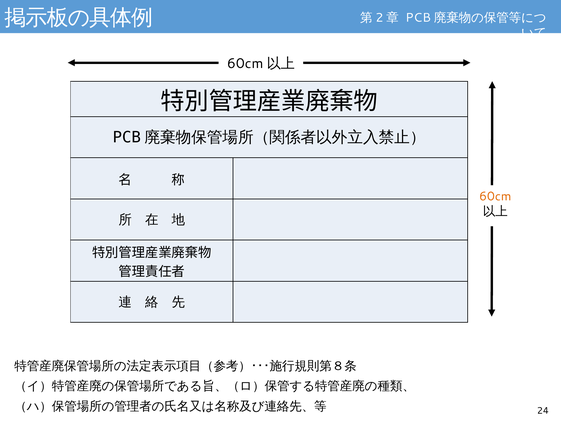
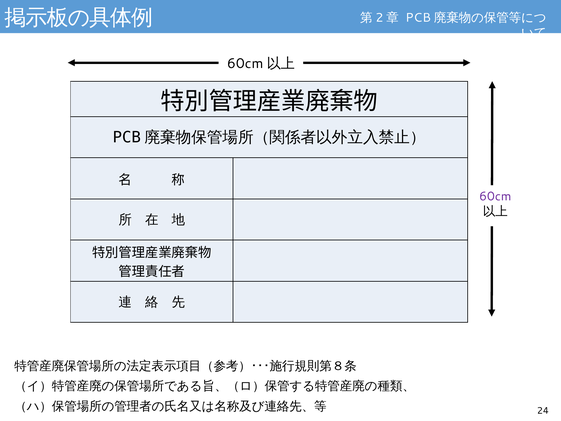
60cm colour: orange -> purple
